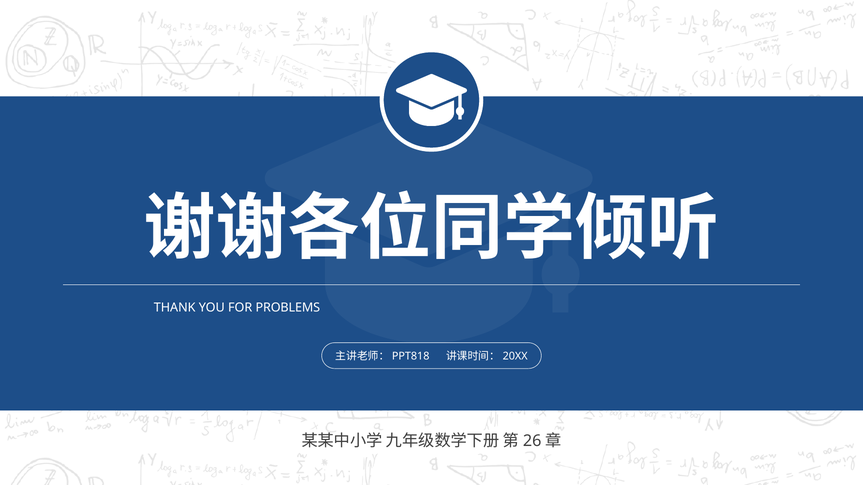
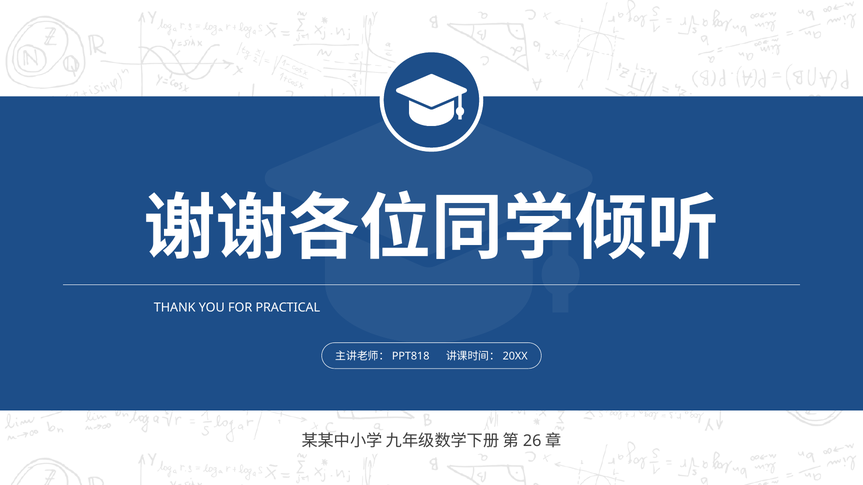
PROBLEMS: PROBLEMS -> PRACTICAL
